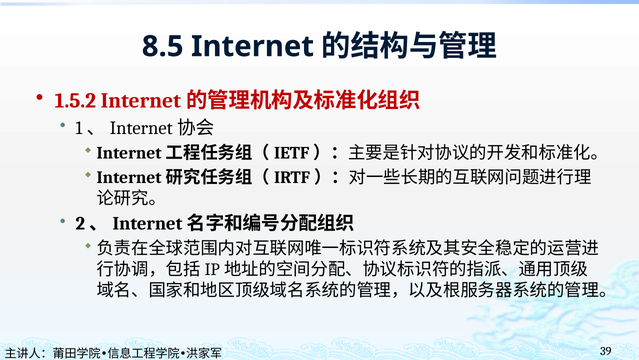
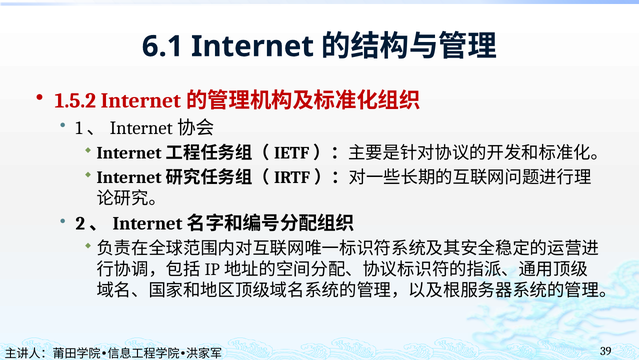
8.5: 8.5 -> 6.1
